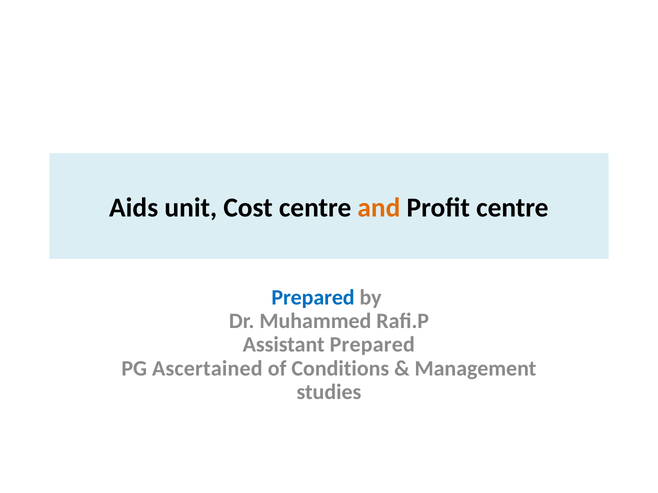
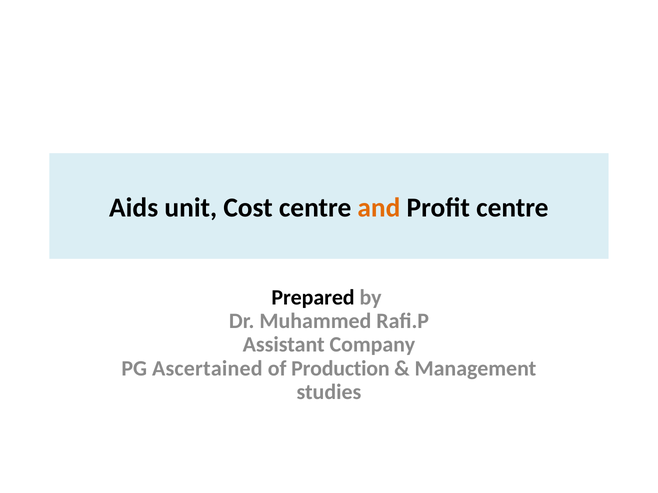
Prepared at (313, 298) colour: blue -> black
Assistant Prepared: Prepared -> Company
Conditions: Conditions -> Production
